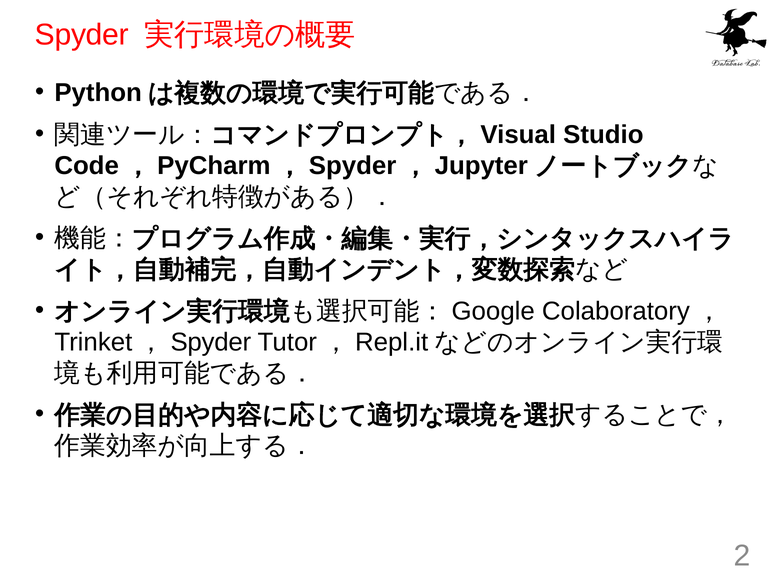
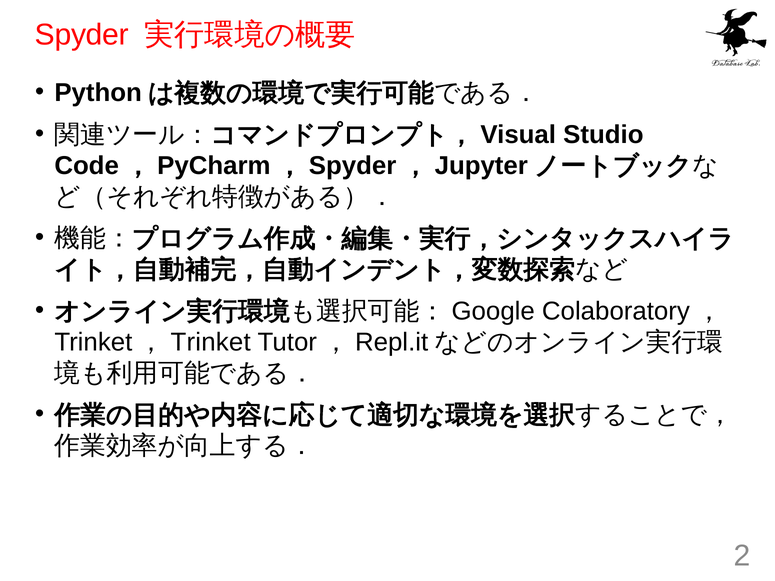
Spyder at (211, 342): Spyder -> Trinket
